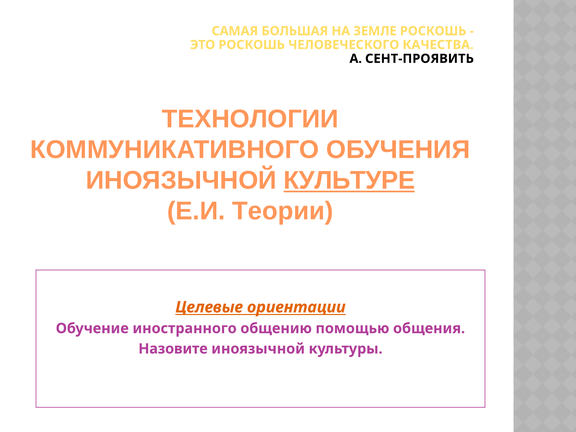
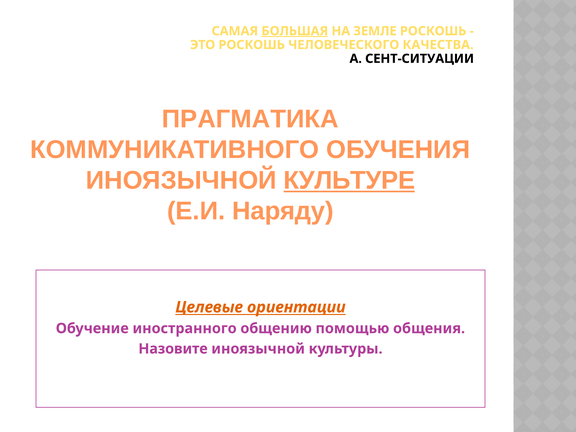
БОЛЬШАЯ underline: none -> present
СЕНТ-ПРОЯВИТЬ: СЕНТ-ПРОЯВИТЬ -> СЕНТ-СИТУАЦИИ
ТЕХНОЛОГИИ: ТЕХНОЛОГИИ -> ПРАГМАТИКА
Теории: Теории -> Наряду
